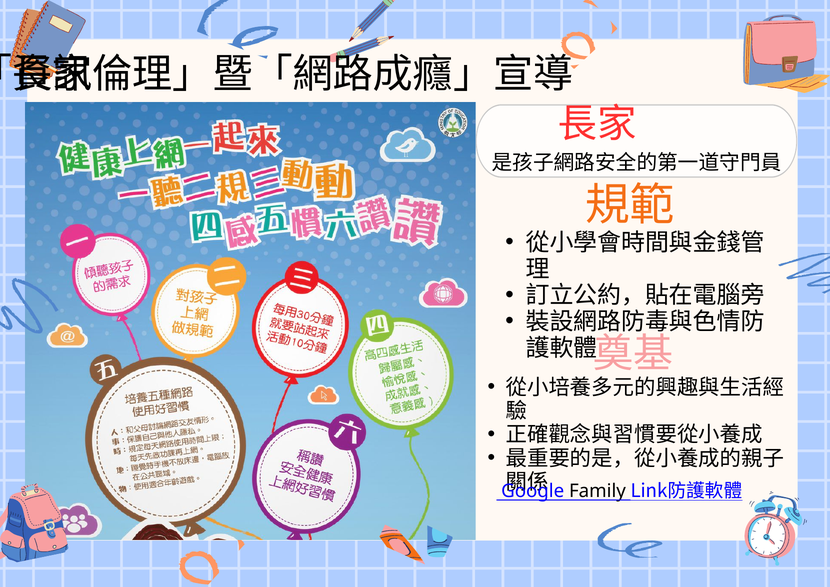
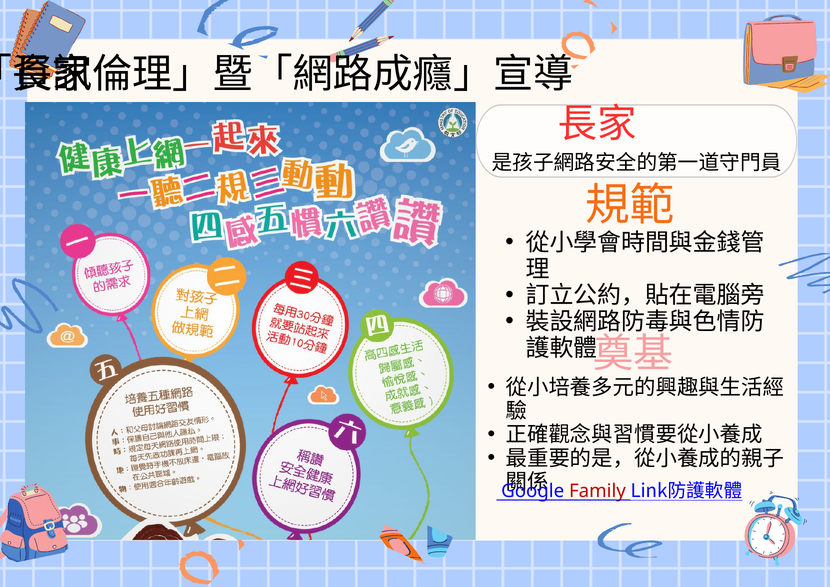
Family colour: black -> red
